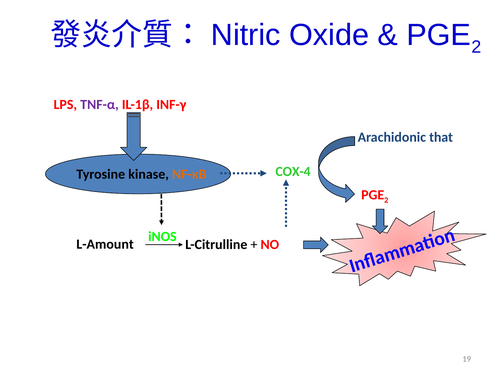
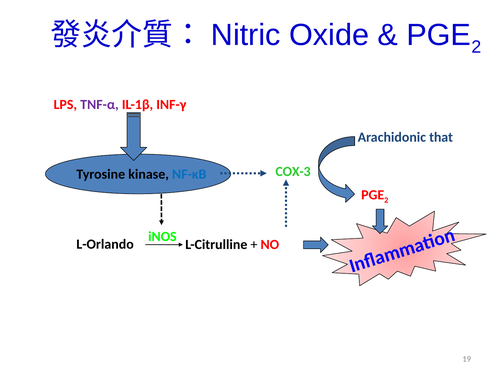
COX-4: COX-4 -> COX-3
NF-κB colour: orange -> blue
L-Amount: L-Amount -> L-Orlando
